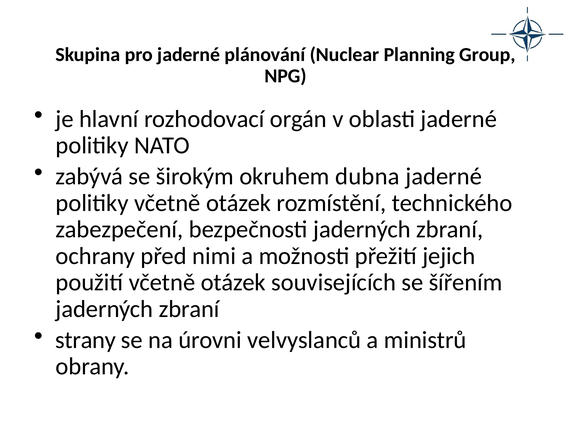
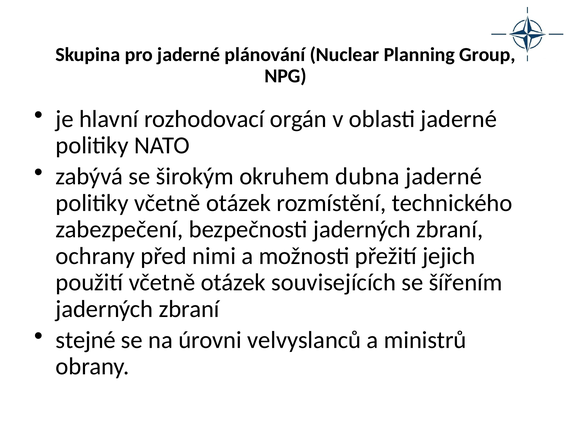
strany: strany -> stejné
